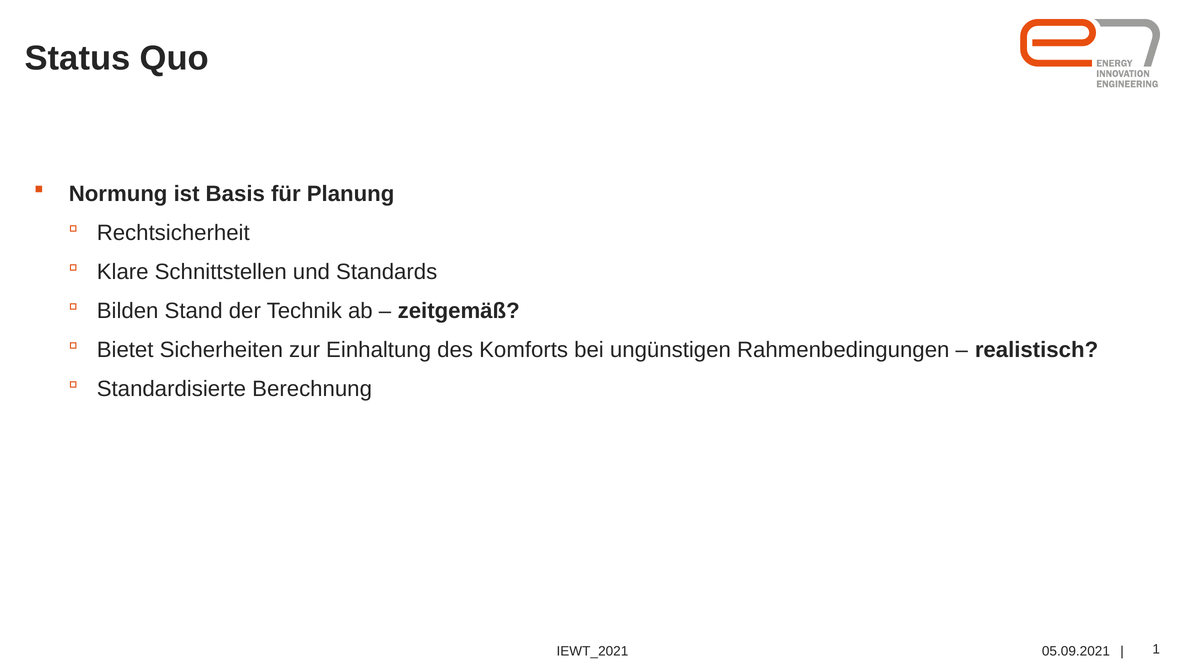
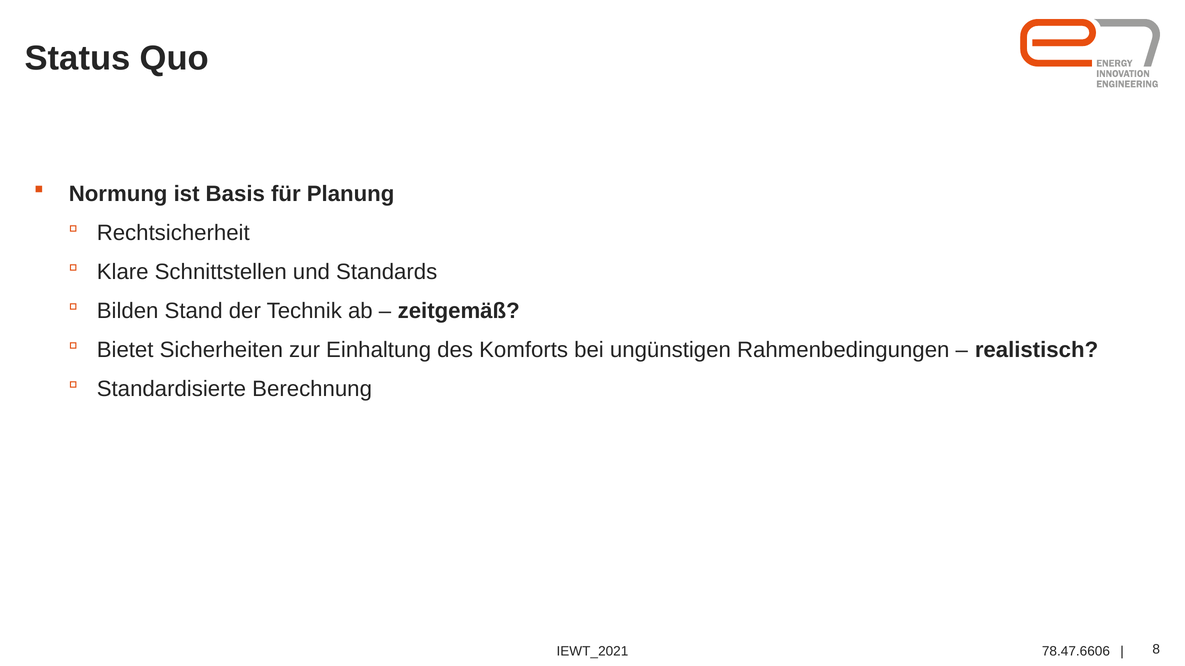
05.09.2021: 05.09.2021 -> 78.47.6606
1: 1 -> 8
